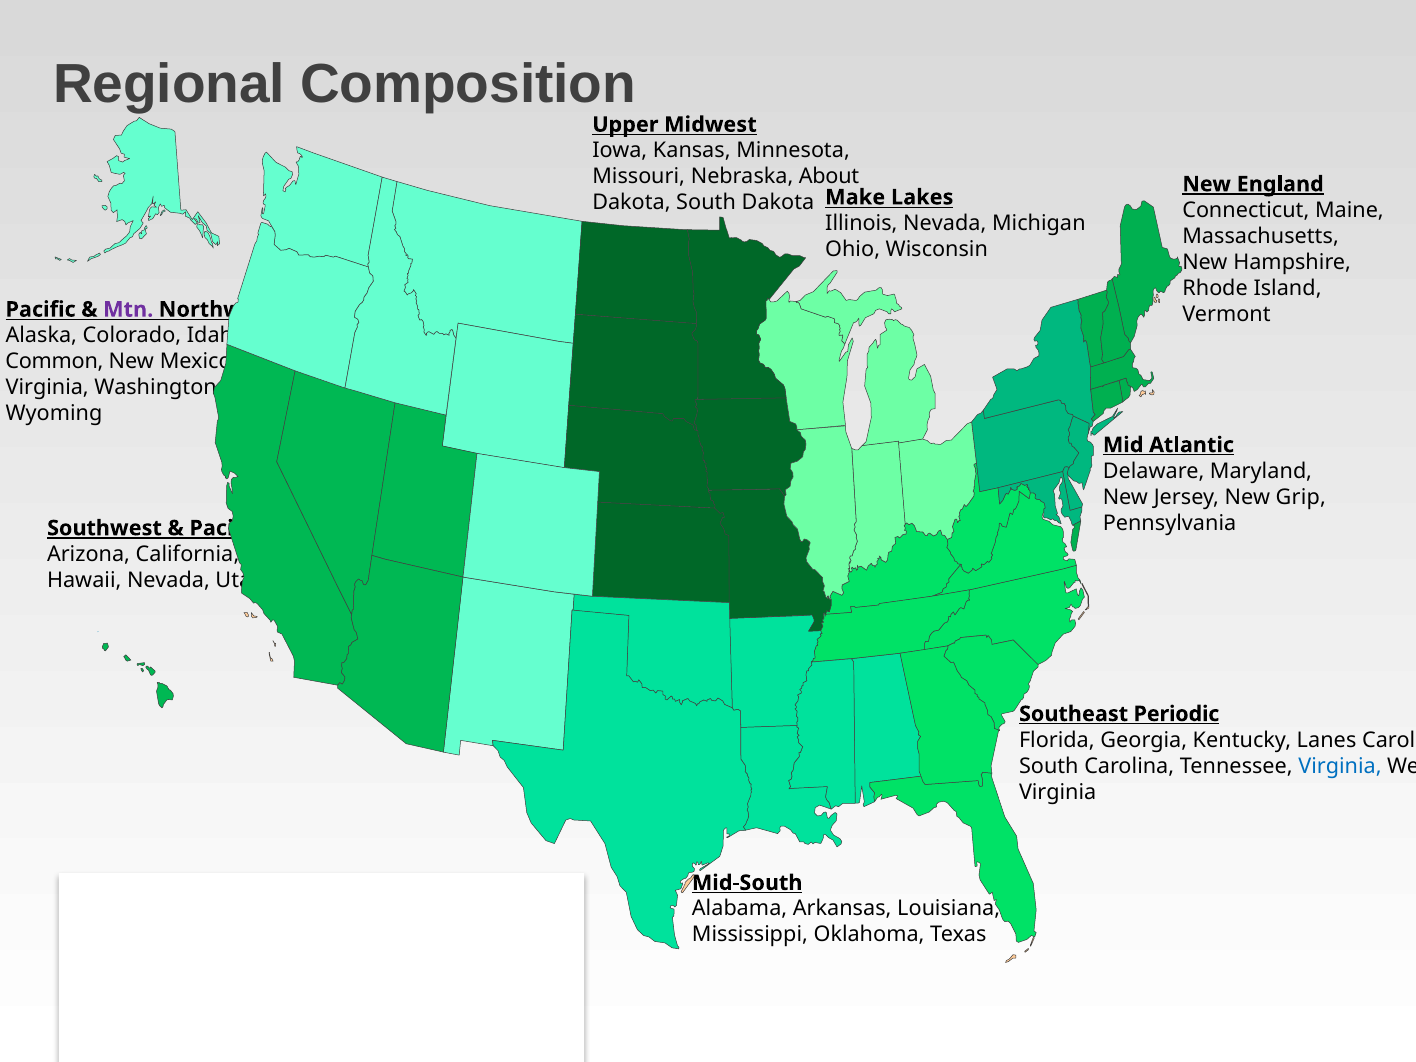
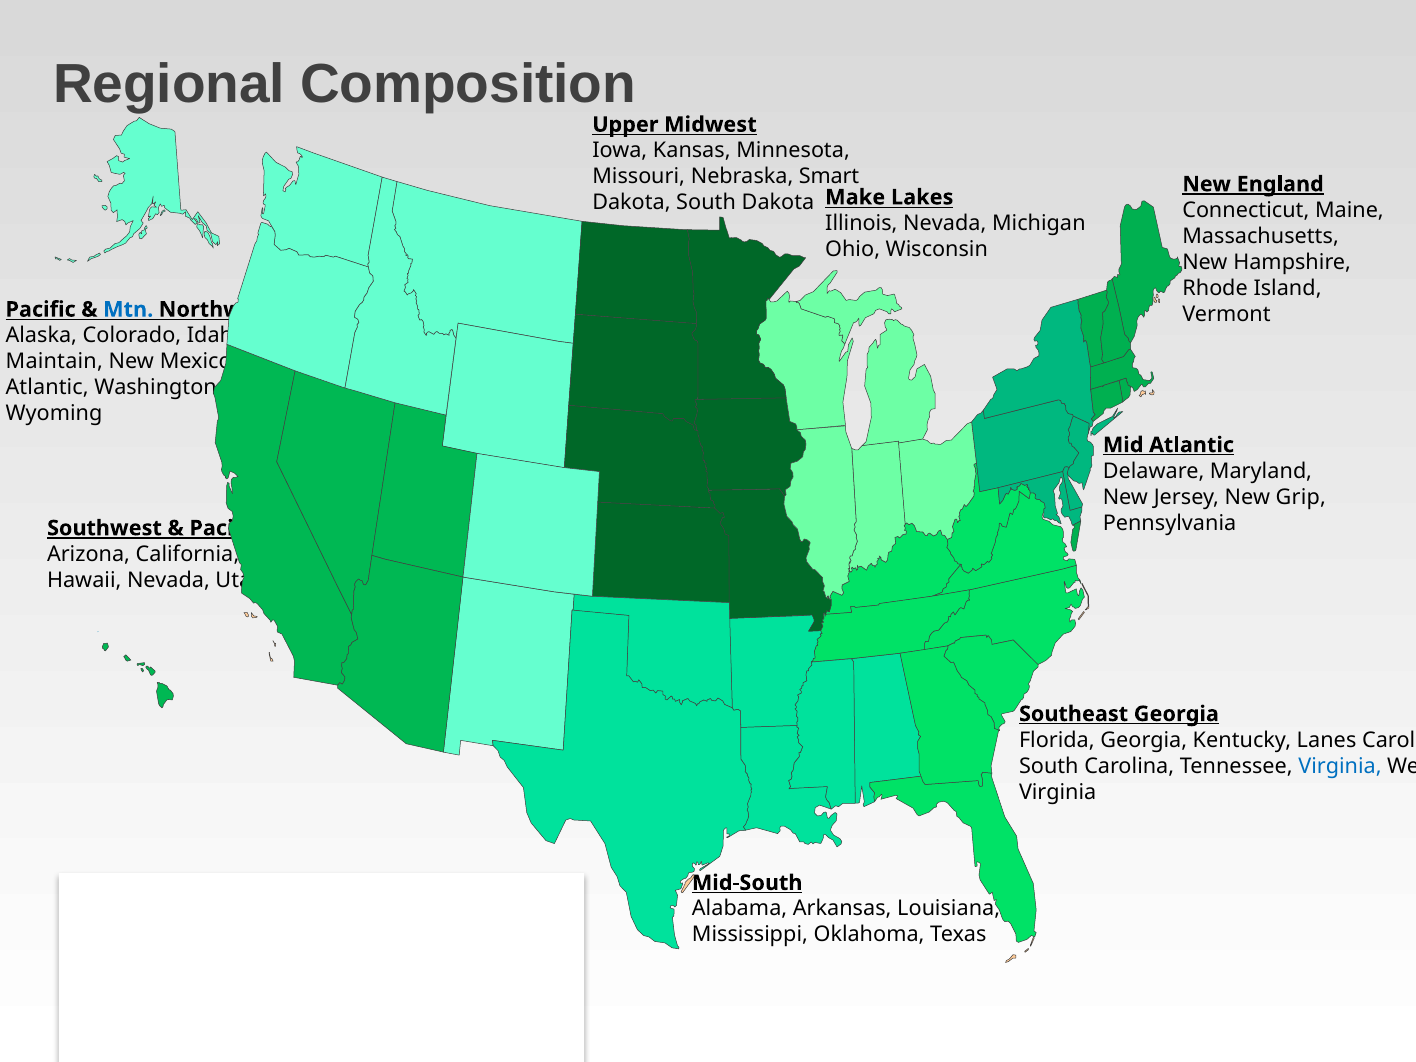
About: About -> Smart
Mtn colour: purple -> blue
Common: Common -> Maintain
Virginia at (47, 387): Virginia -> Atlantic
Periodic at (1176, 714): Periodic -> Georgia
